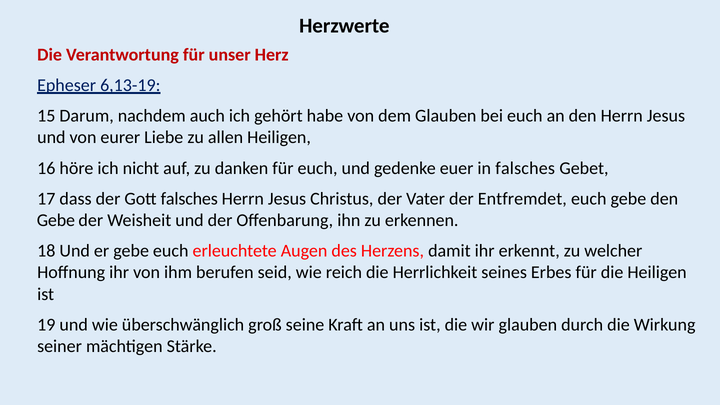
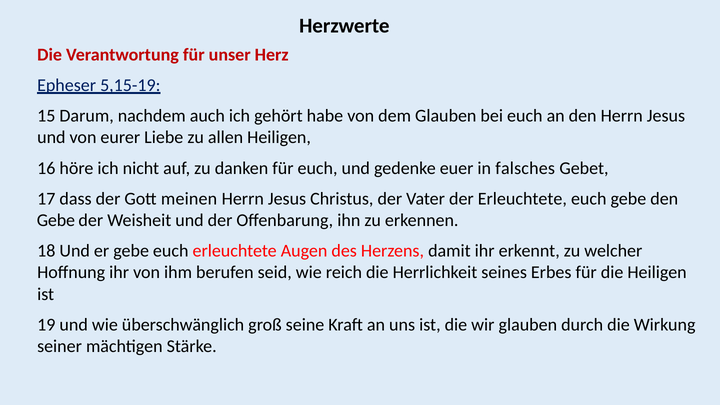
6,13-19: 6,13-19 -> 5,15-19
Gott falsches: falsches -> meinen
der Entfremdet: Entfremdet -> Erleuchtete
